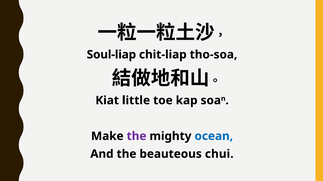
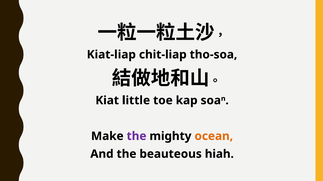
Soul-liap: Soul-liap -> Kiat-liap
ocean colour: blue -> orange
chui: chui -> hiah
